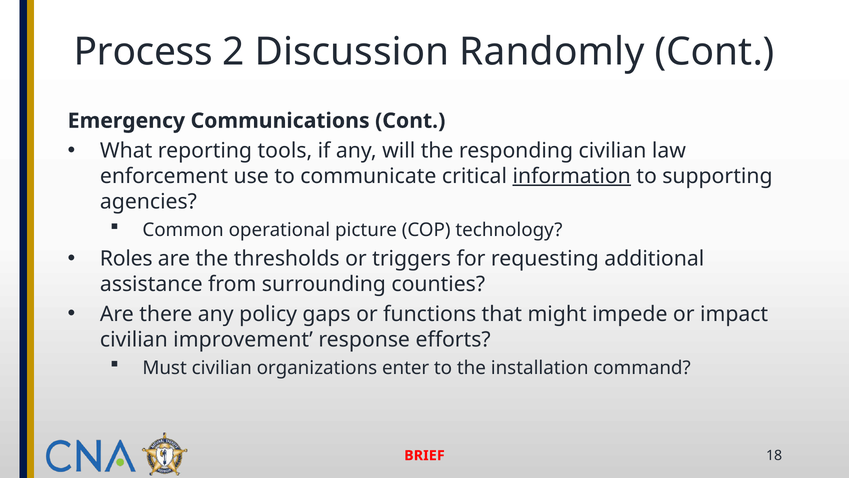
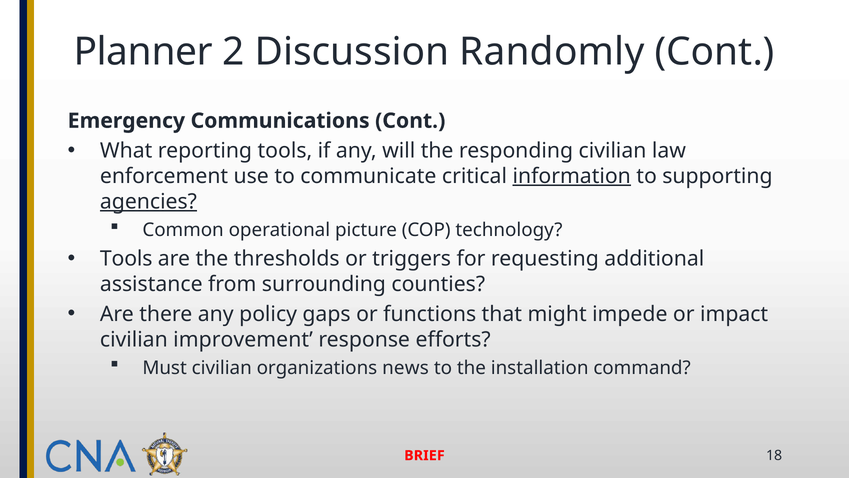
Process: Process -> Planner
agencies underline: none -> present
Roles at (126, 258): Roles -> Tools
enter: enter -> news
